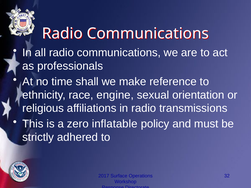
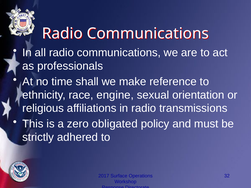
inflatable: inflatable -> obligated
